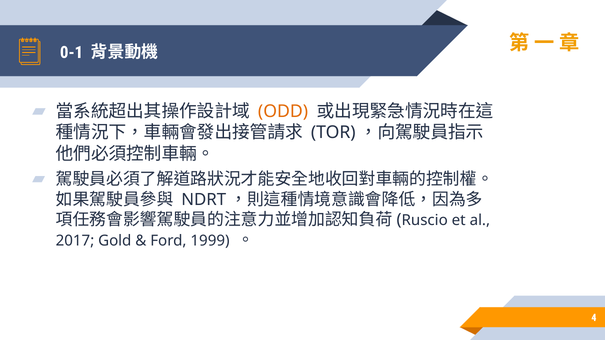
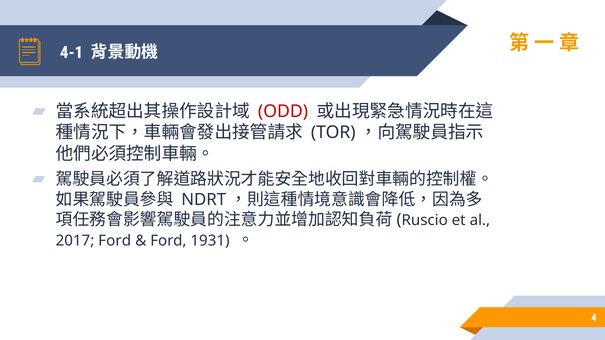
0-1: 0-1 -> 4-1
ODD colour: orange -> red
2017 Gold: Gold -> Ford
1999: 1999 -> 1931
